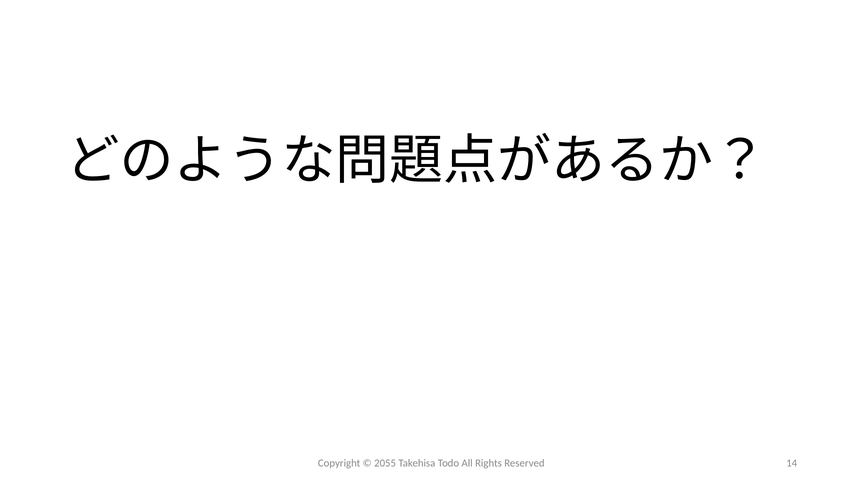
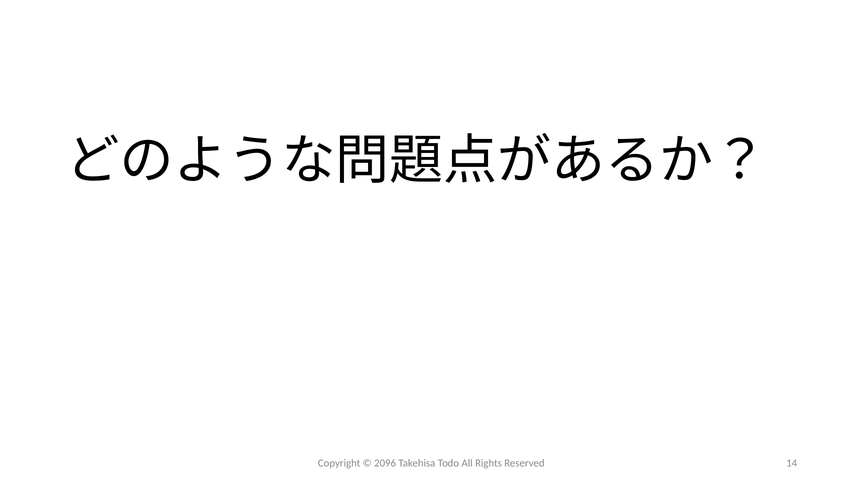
2055: 2055 -> 2096
